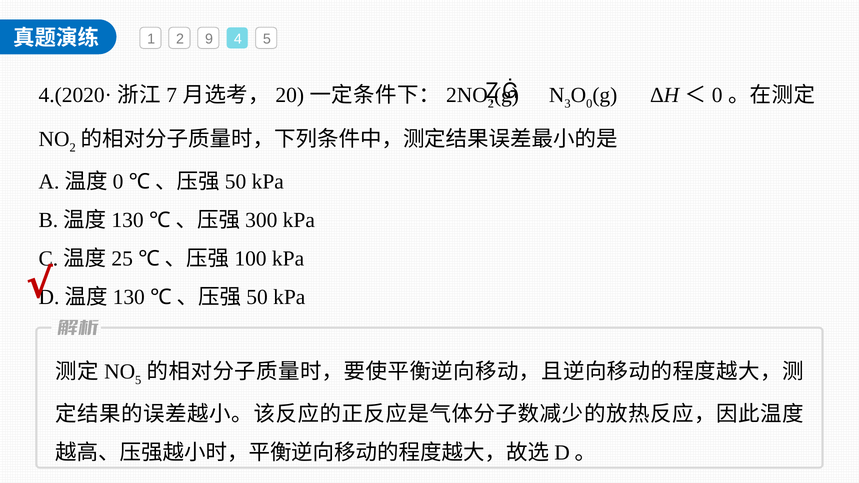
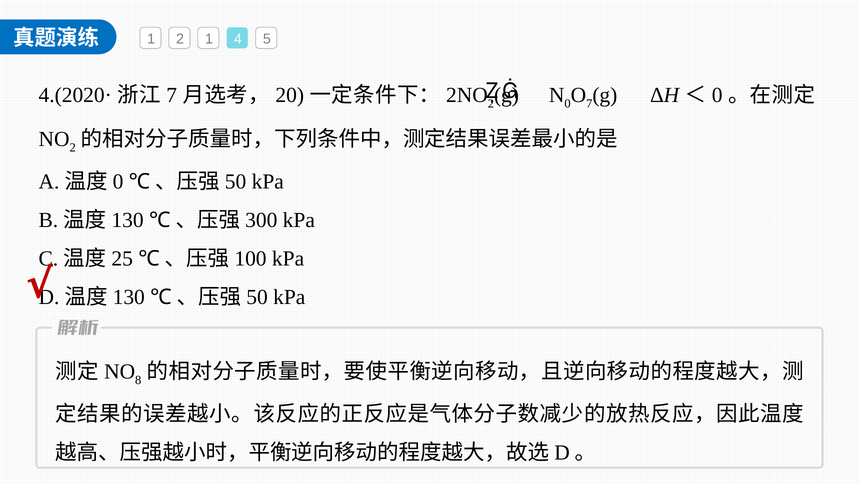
2 9: 9 -> 1
3 at (568, 104): 3 -> 0
0 at (589, 104): 0 -> 7
5 at (138, 380): 5 -> 8
